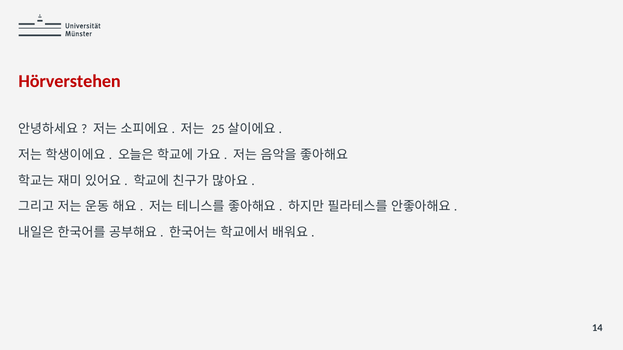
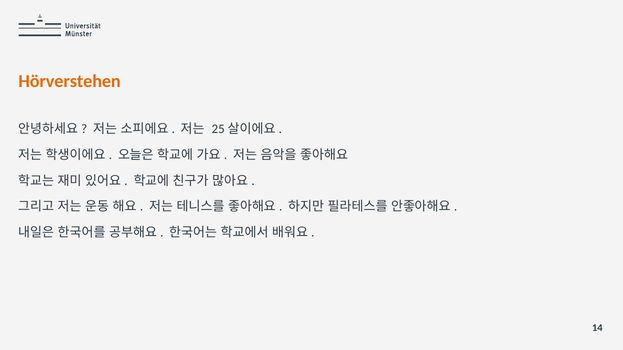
Hörverstehen colour: red -> orange
